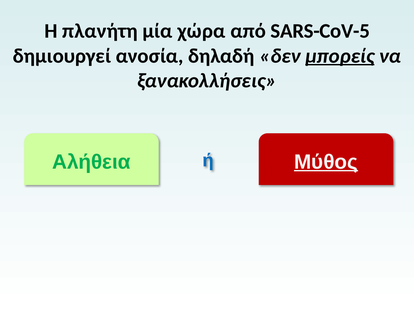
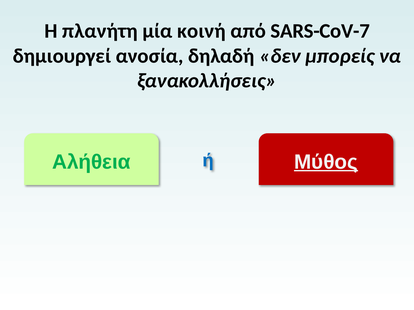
χώρα: χώρα -> κοινή
SARS-CoV-5: SARS-CoV-5 -> SARS-CoV-7
μπορείς underline: present -> none
